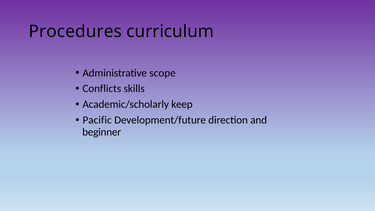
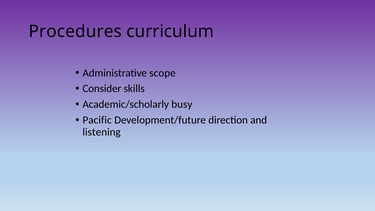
Conflicts: Conflicts -> Consider
keep: keep -> busy
beginner: beginner -> listening
